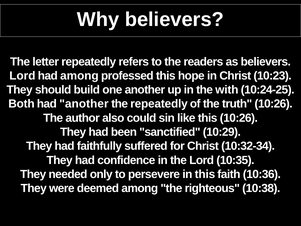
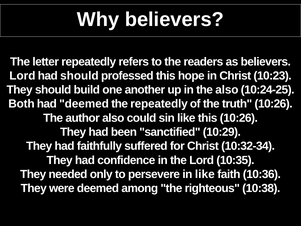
had among: among -> should
the with: with -> also
had another: another -> deemed
in this: this -> like
